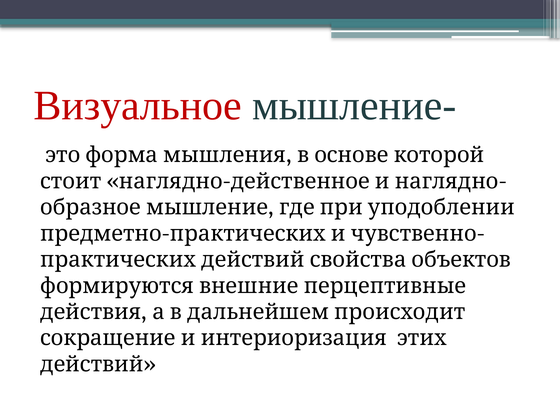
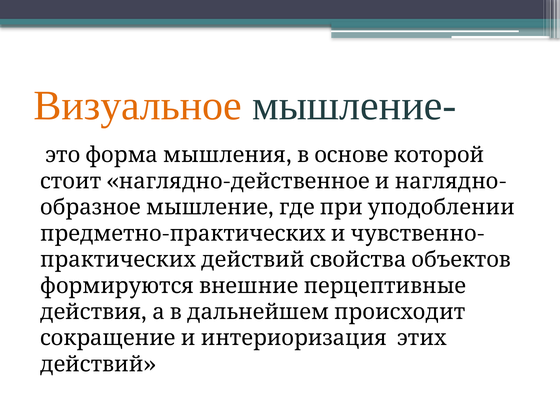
Визуальное colour: red -> orange
